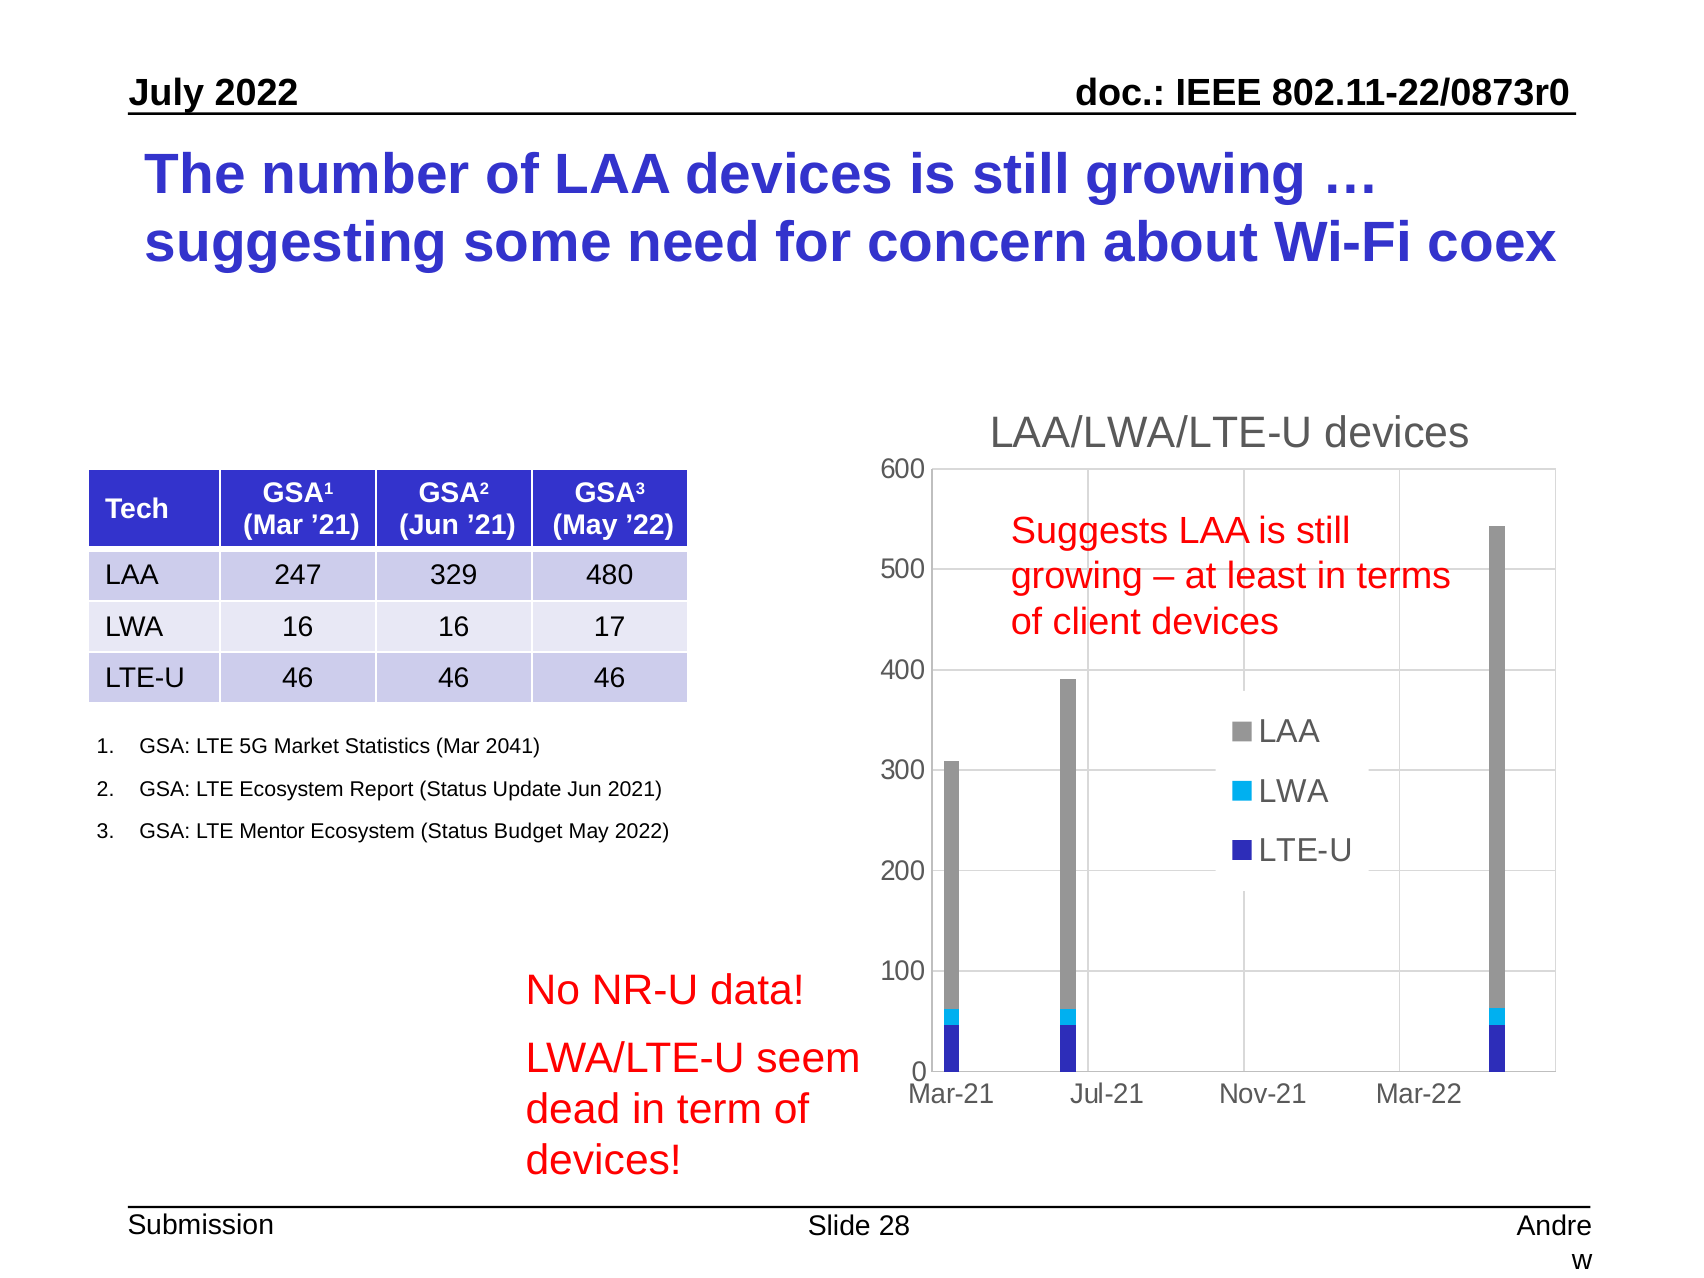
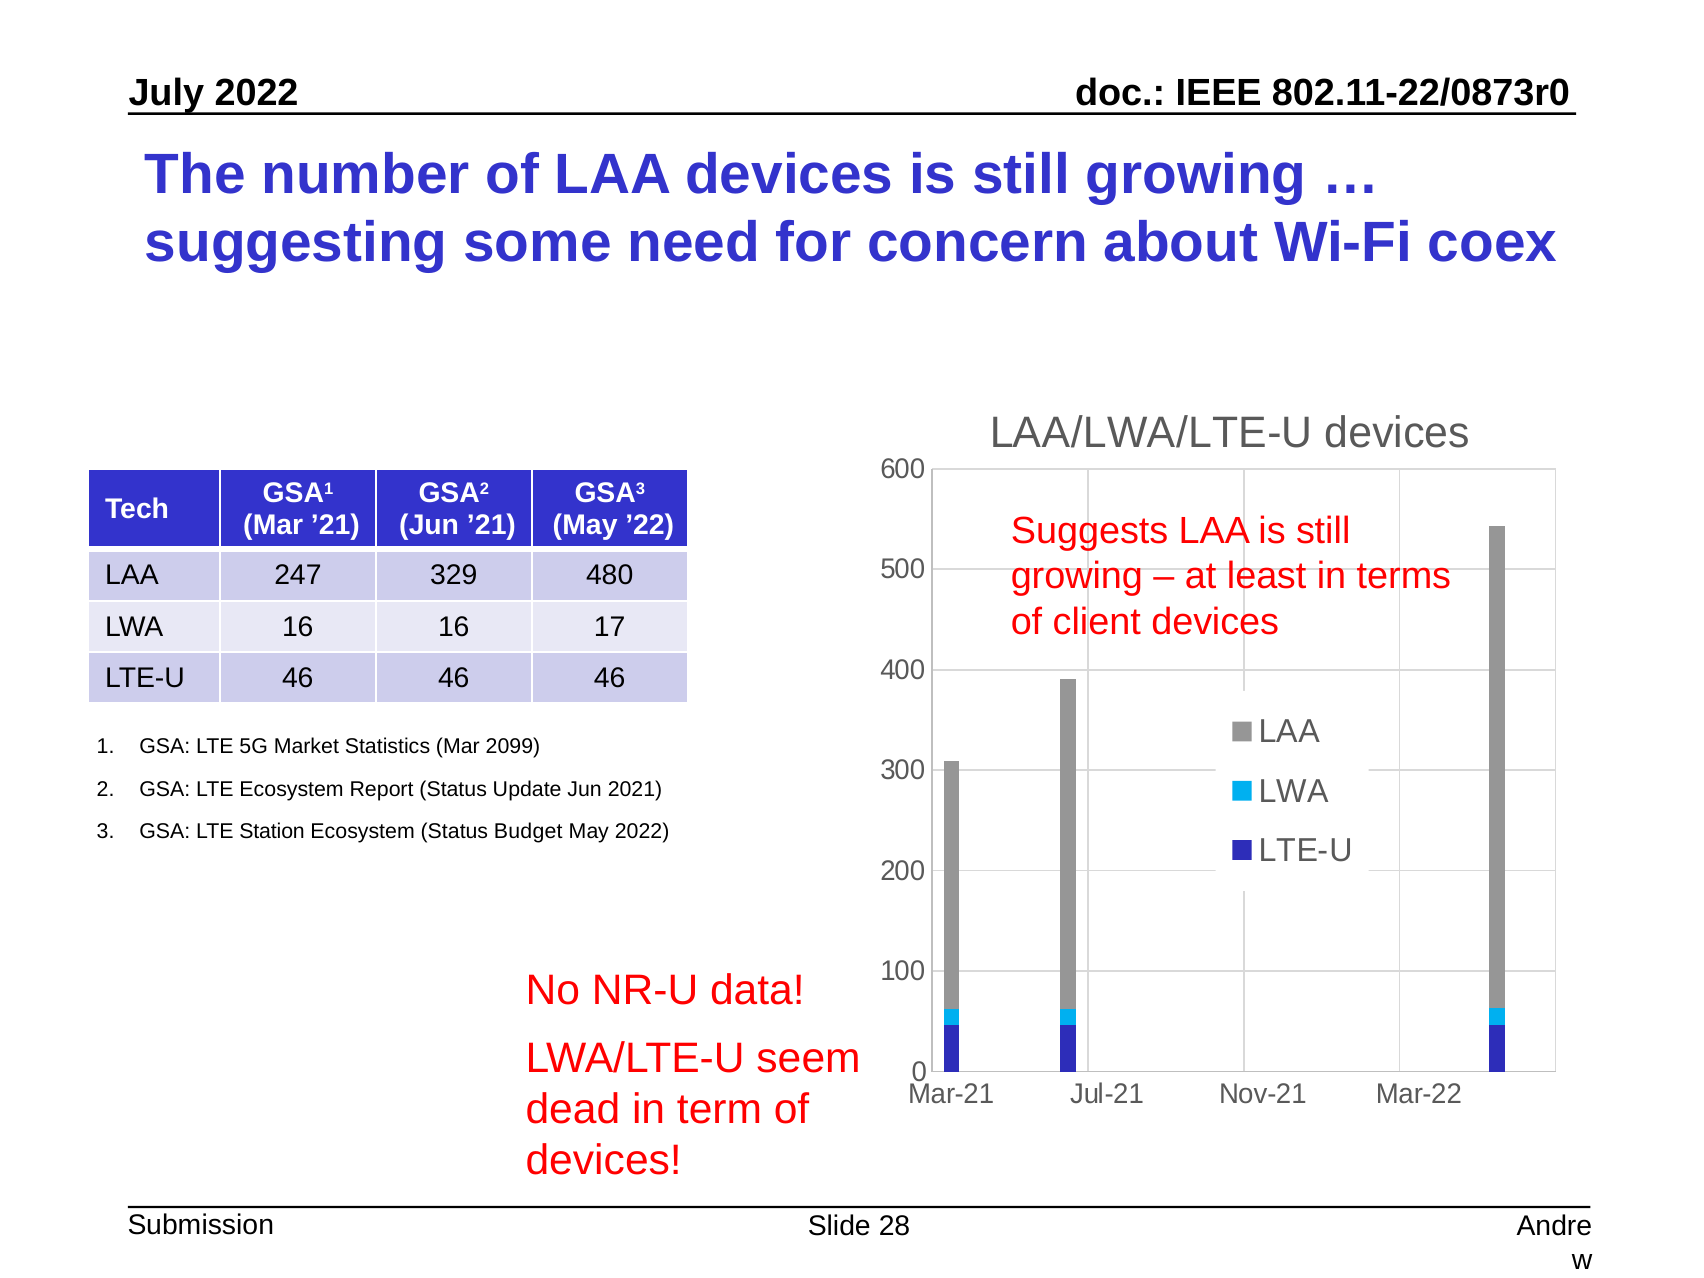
2041: 2041 -> 2099
Mentor: Mentor -> Station
